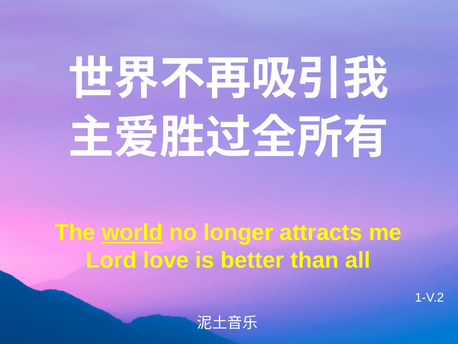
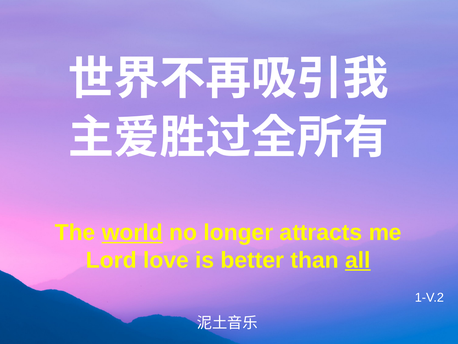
all underline: none -> present
